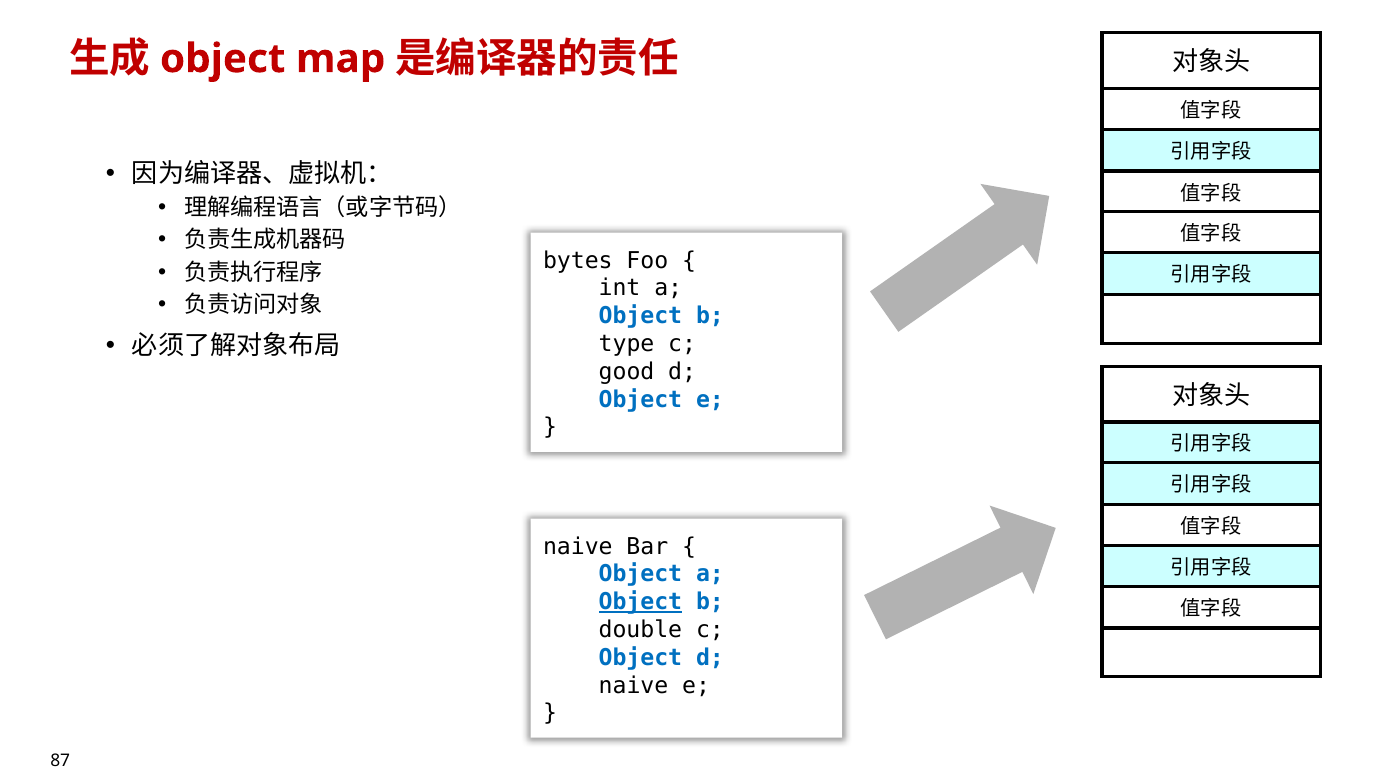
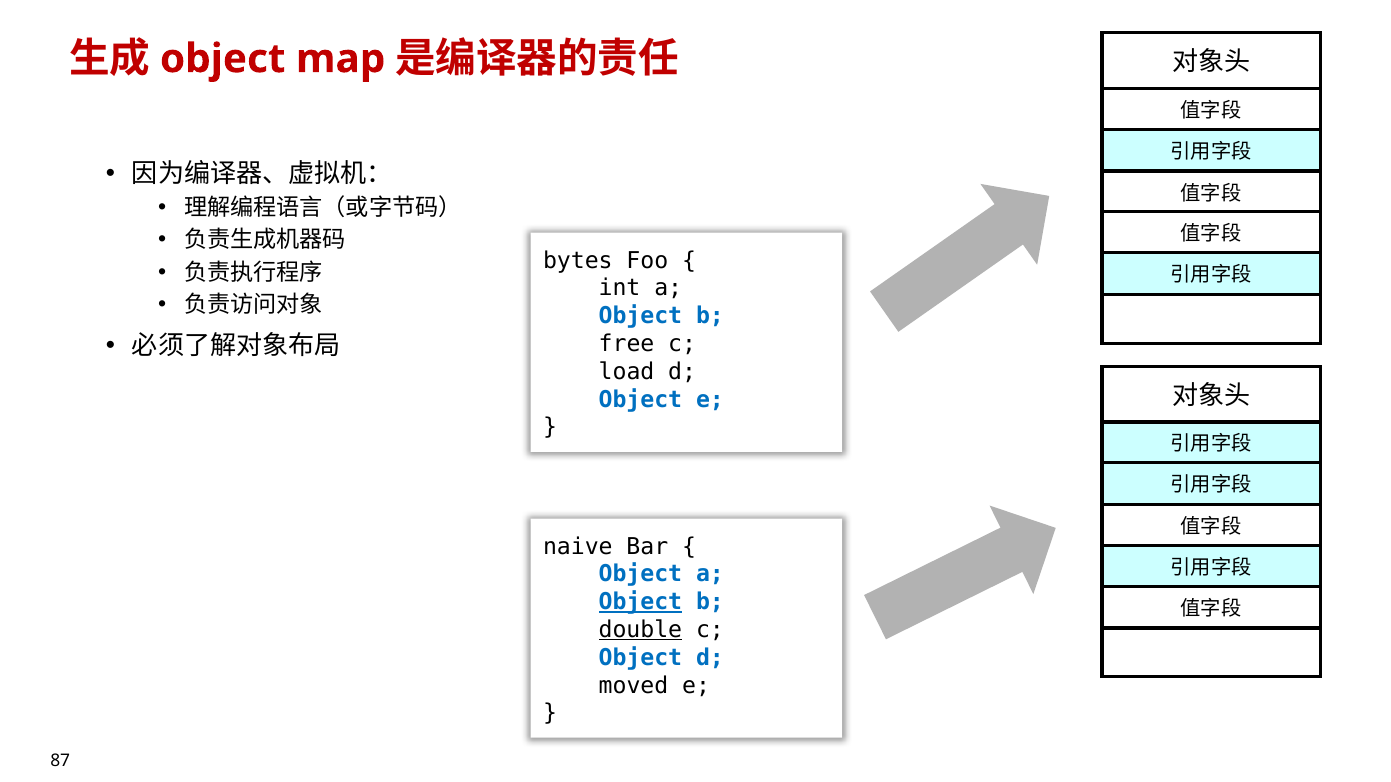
type: type -> free
good: good -> load
double underline: none -> present
naive at (633, 686): naive -> moved
